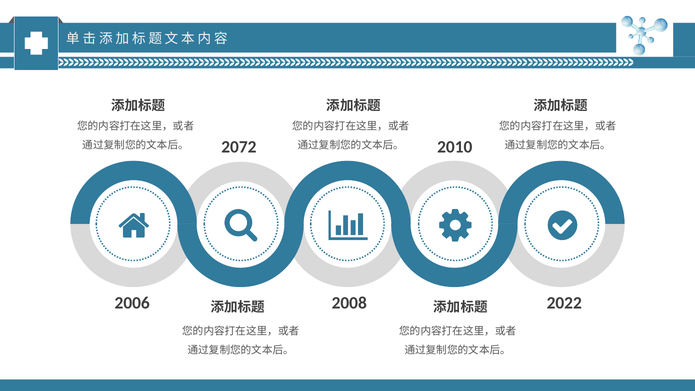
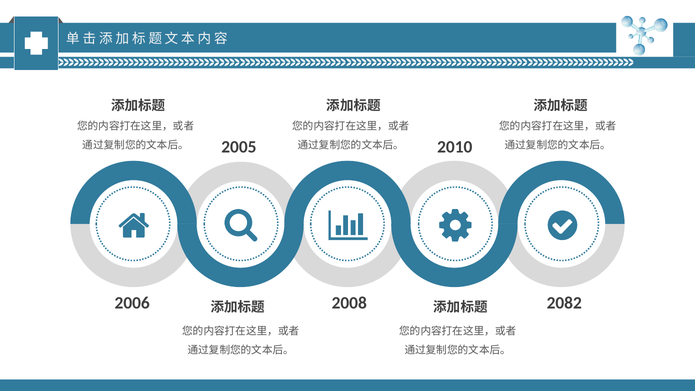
2072: 2072 -> 2005
2022: 2022 -> 2082
